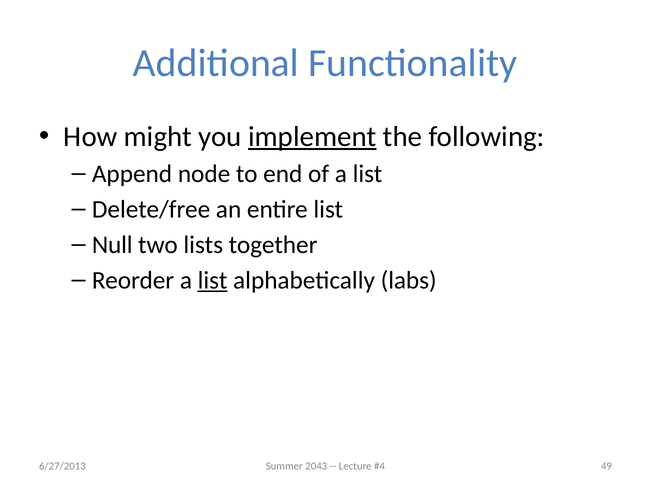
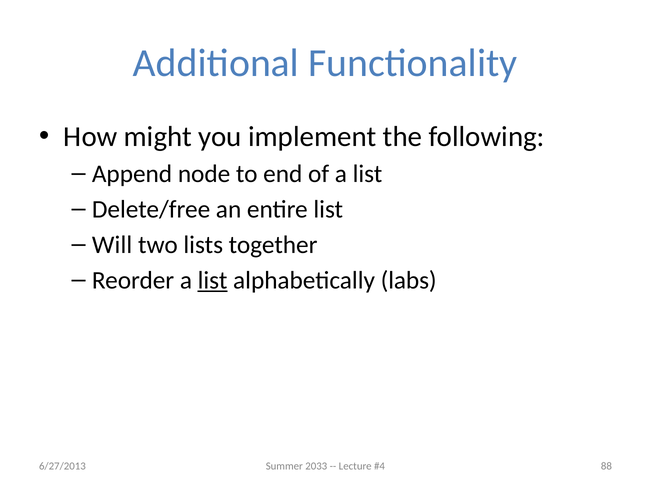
implement underline: present -> none
Null: Null -> Will
2043: 2043 -> 2033
49: 49 -> 88
